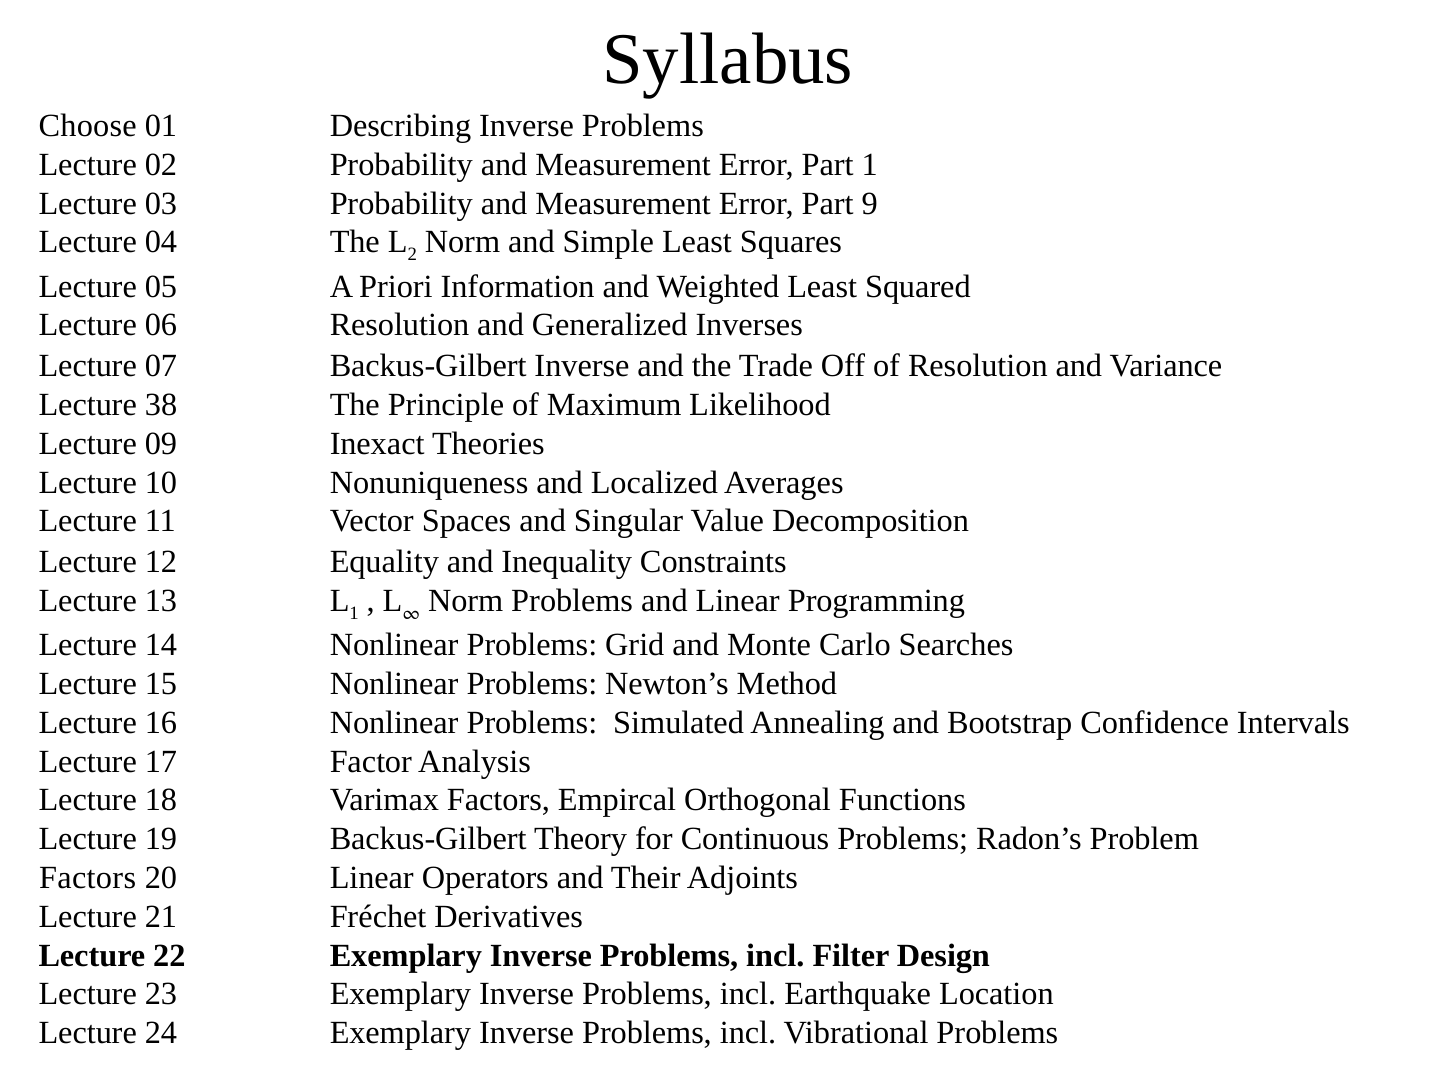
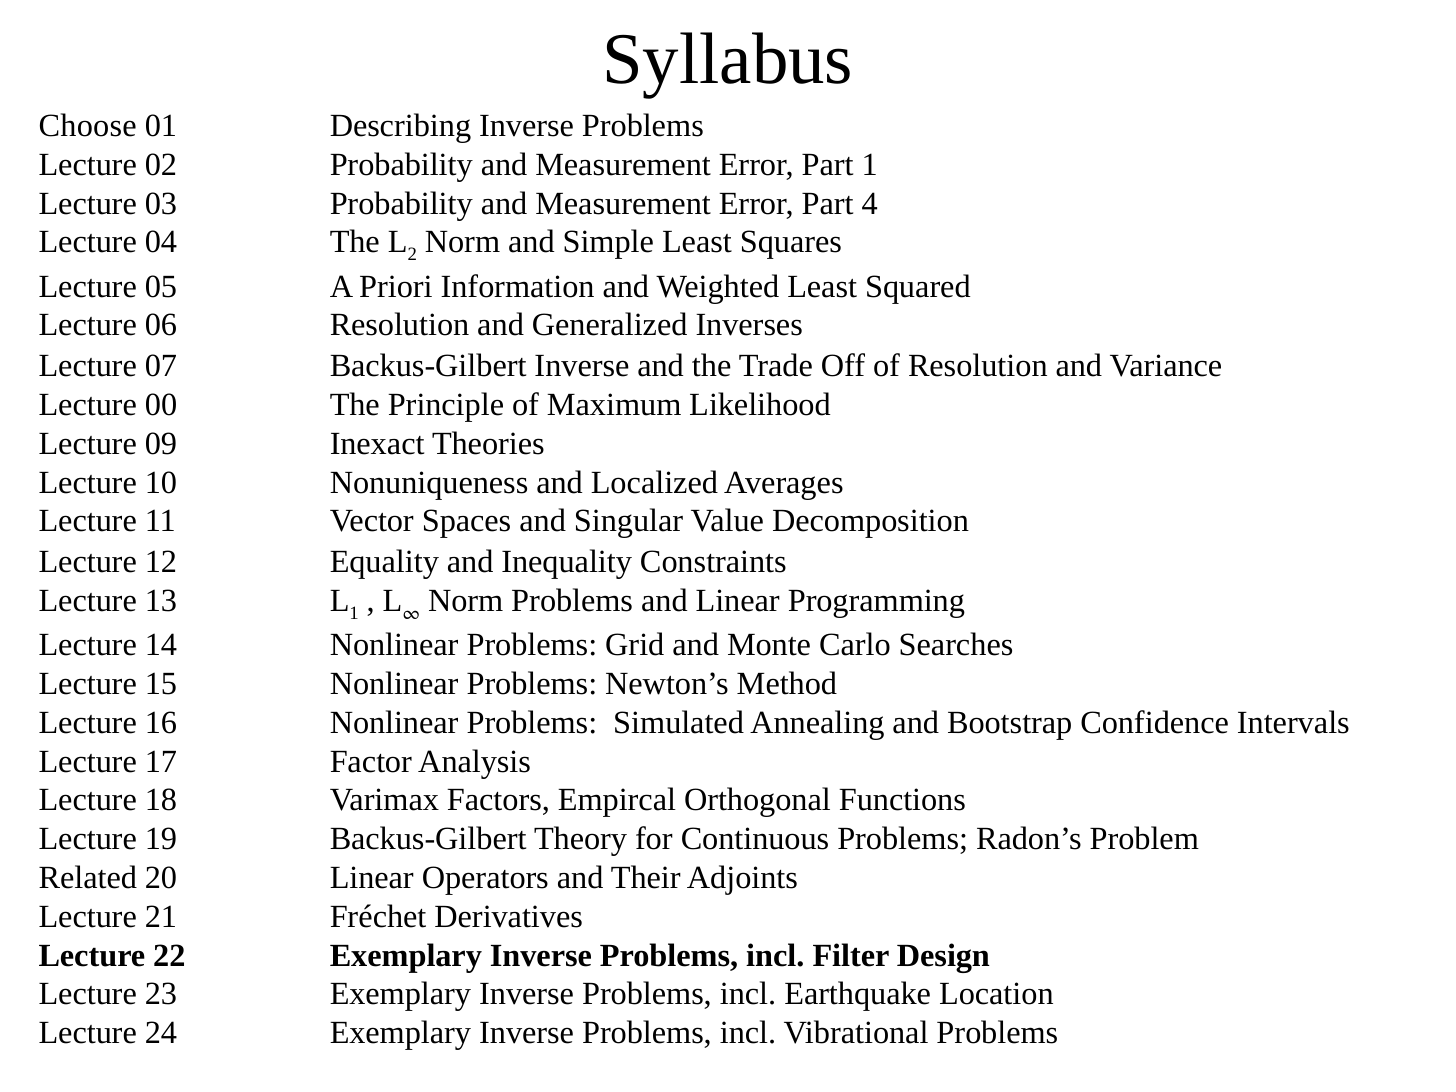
9: 9 -> 4
38: 38 -> 00
Factors at (88, 878): Factors -> Related
